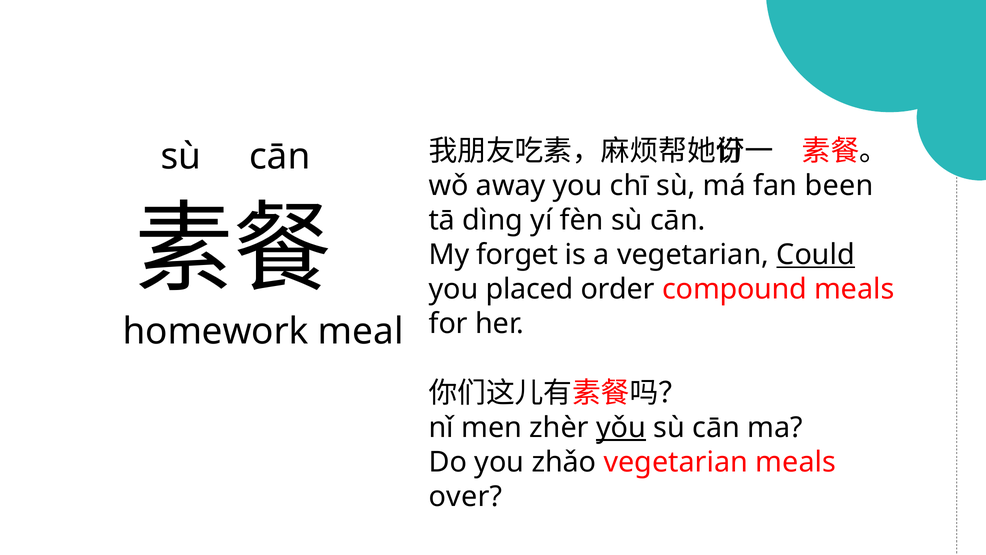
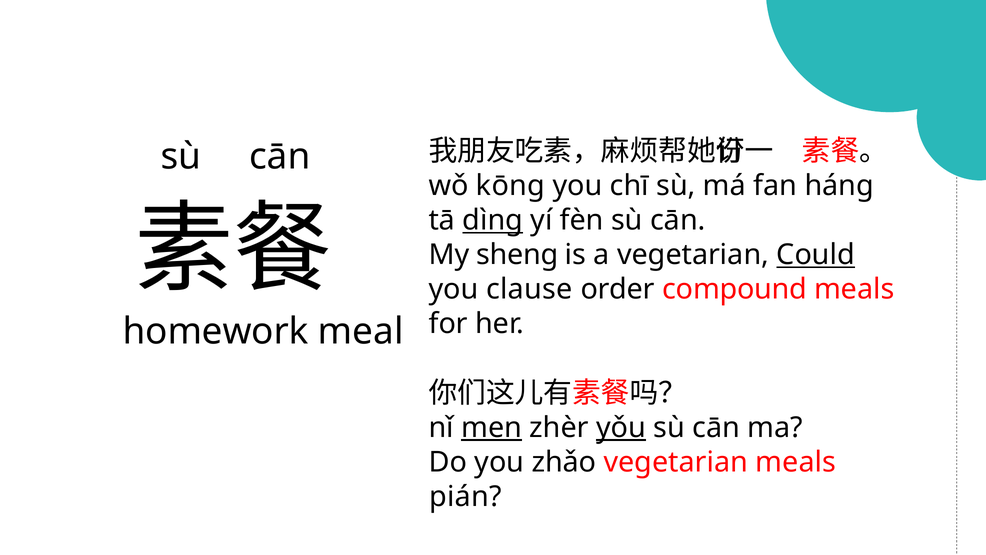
away: away -> kōng
been: been -> háng
dìng underline: none -> present
forget: forget -> sheng
placed: placed -> clause
men underline: none -> present
over: over -> pián
